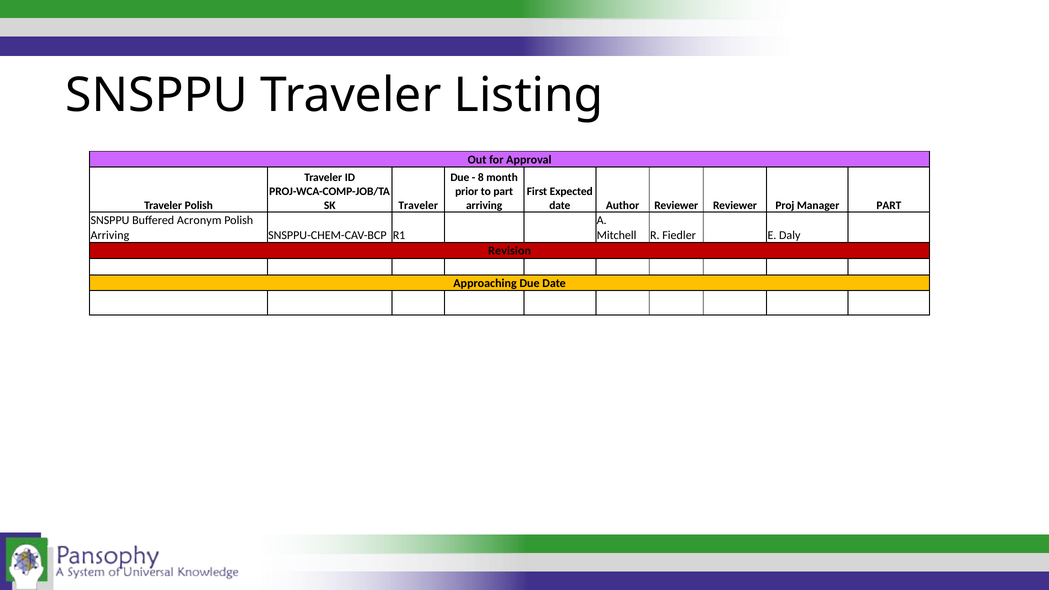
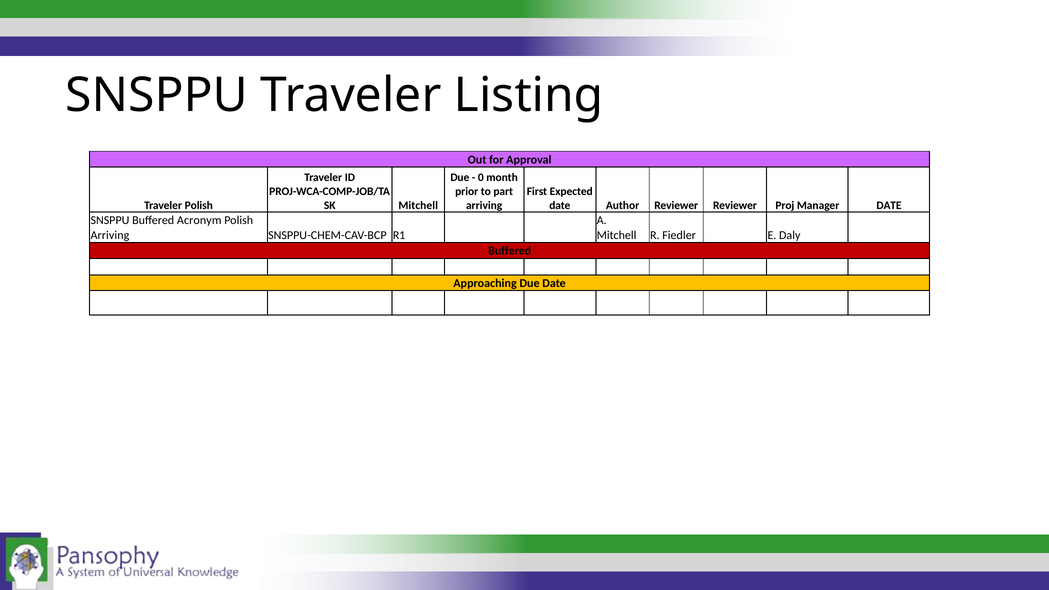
8: 8 -> 0
Traveler at (418, 205): Traveler -> Mitchell
Manager PART: PART -> DATE
Revision at (510, 251): Revision -> Buffered
